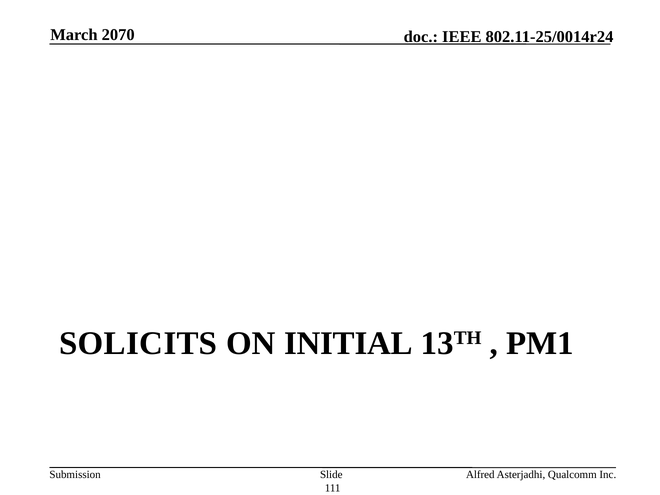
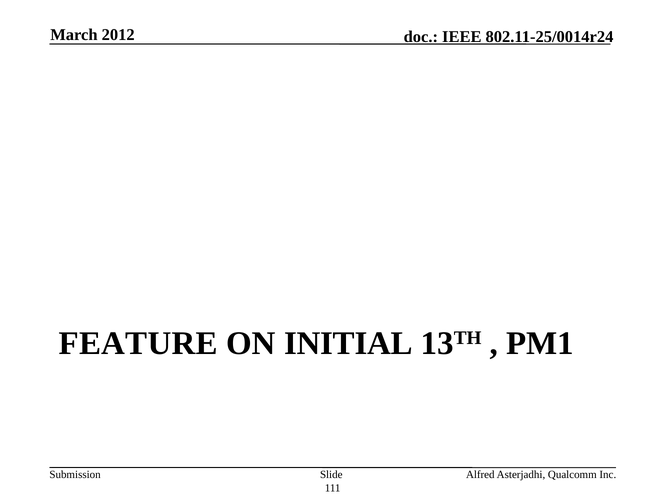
2070: 2070 -> 2012
SOLICITS: SOLICITS -> FEATURE
